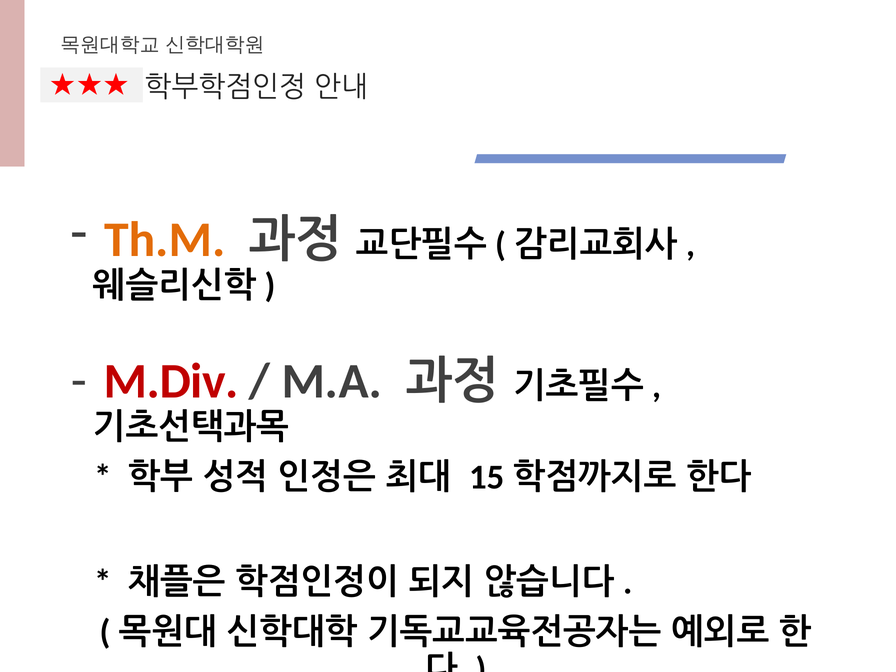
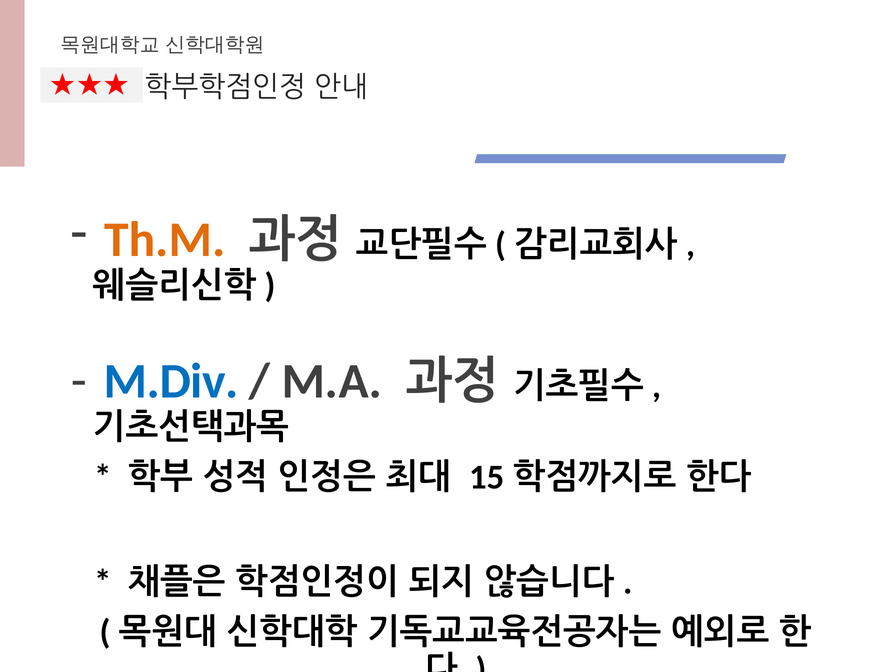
M.Div colour: red -> blue
